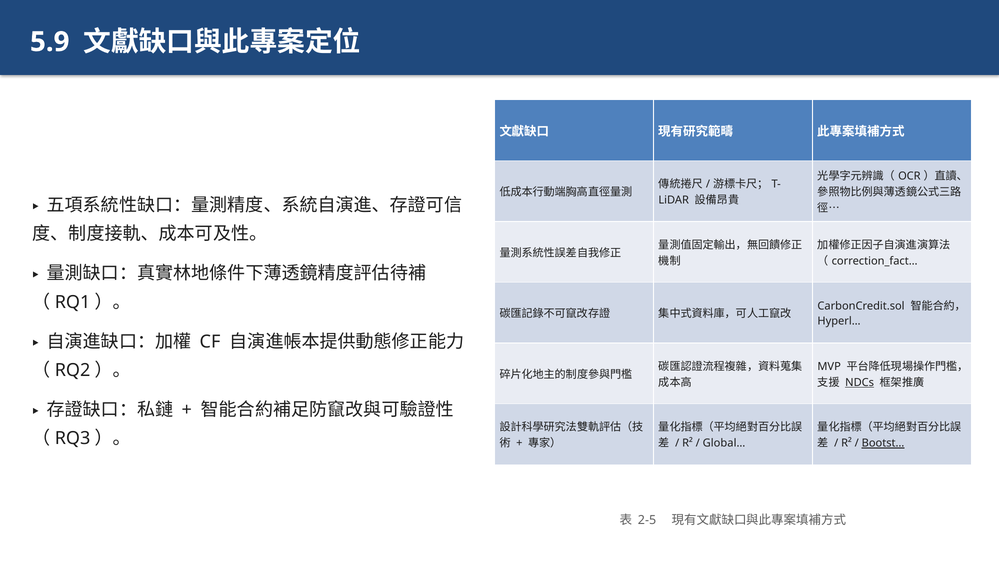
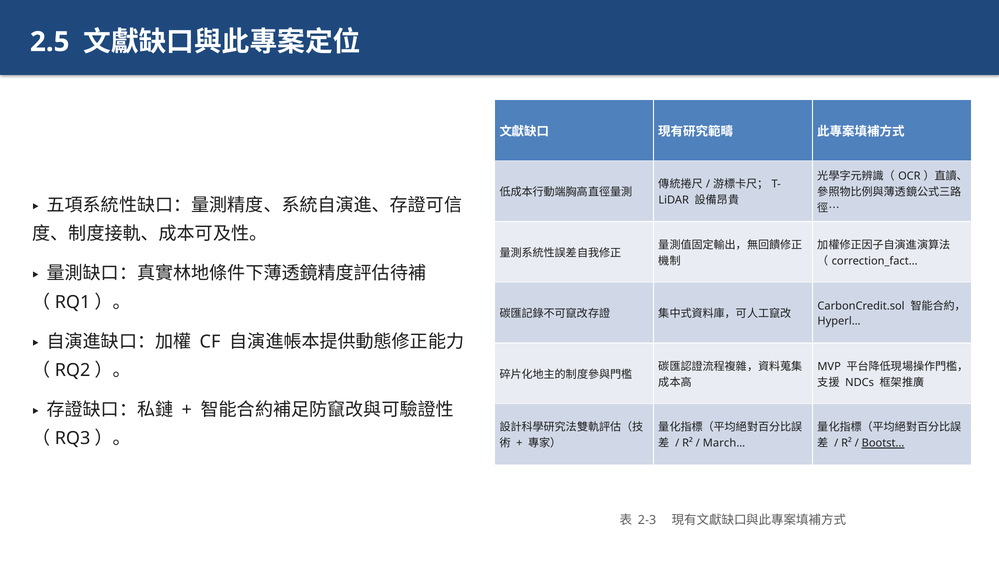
5.9: 5.9 -> 2.5
NDCs underline: present -> none
Global…: Global… -> March…
2-5: 2-5 -> 2-3
